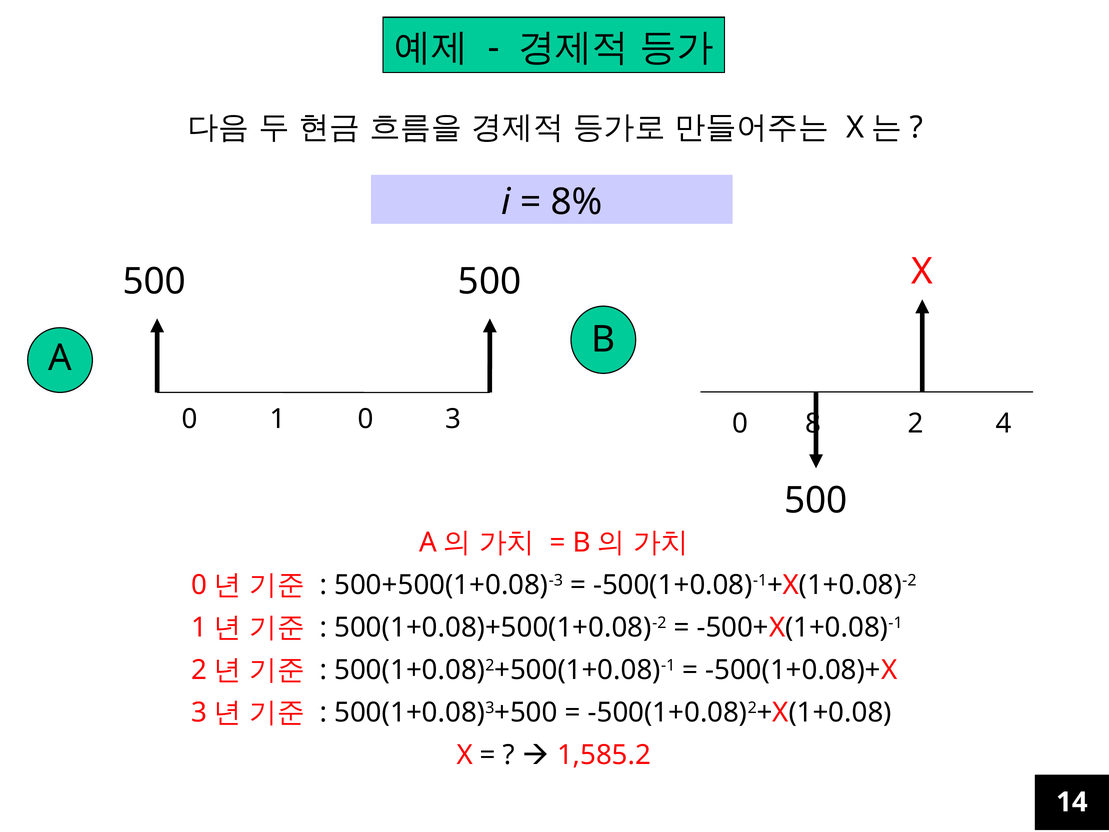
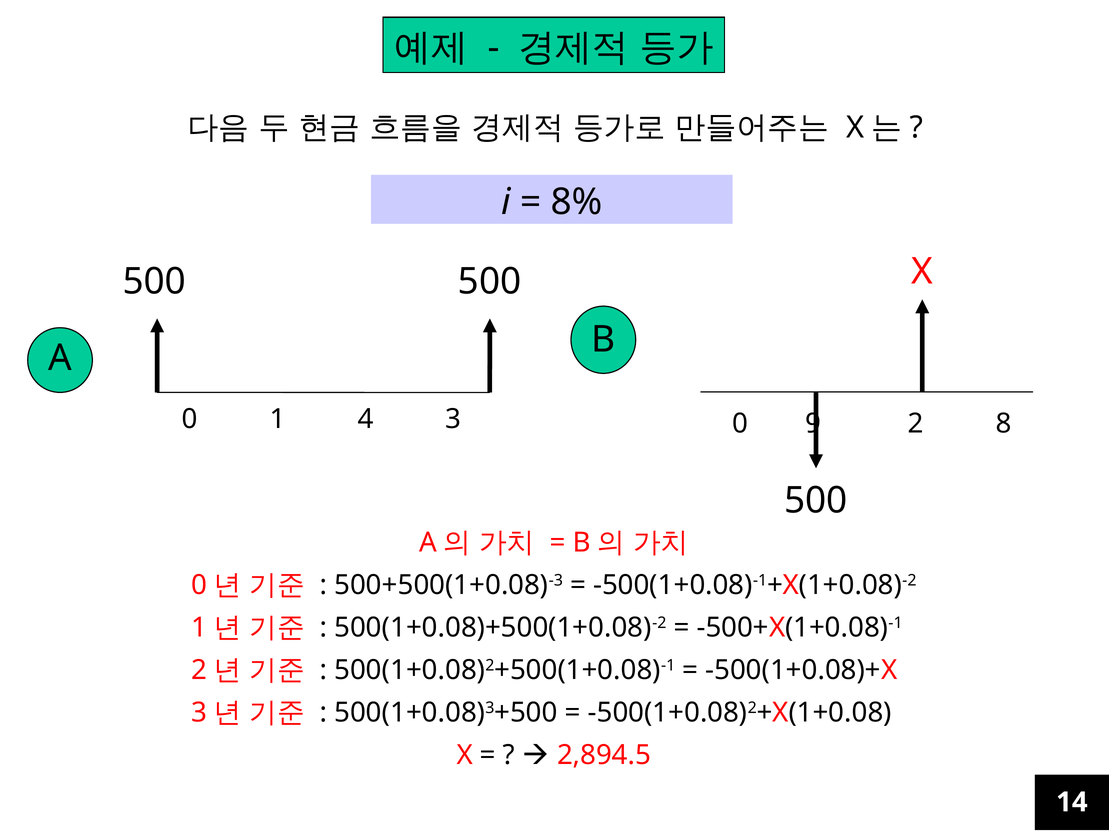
1 0: 0 -> 4
8: 8 -> 9
4: 4 -> 8
1,585.2: 1,585.2 -> 2,894.5
